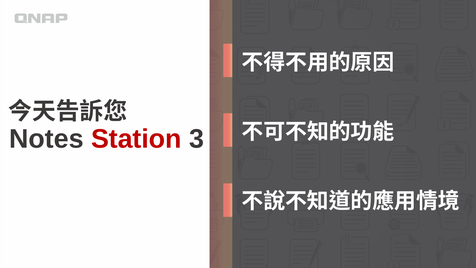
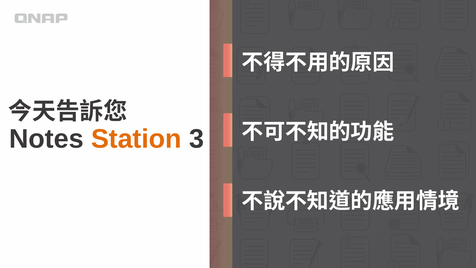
Station colour: red -> orange
